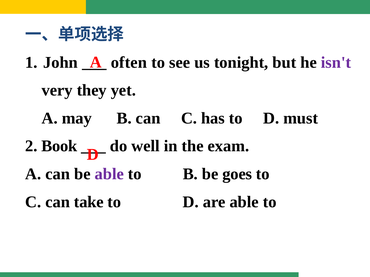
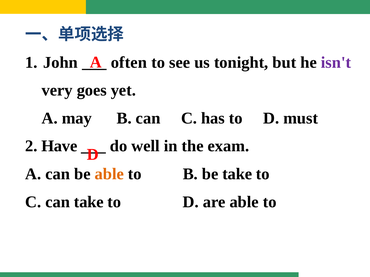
they: they -> goes
Book: Book -> Have
able at (109, 174) colour: purple -> orange
be goes: goes -> take
